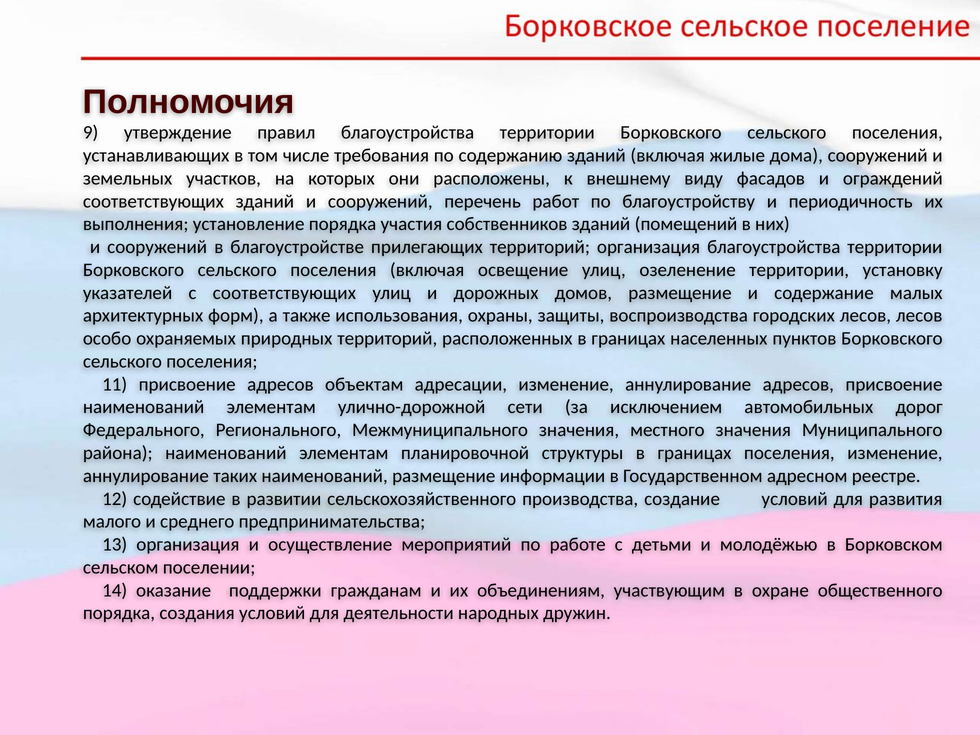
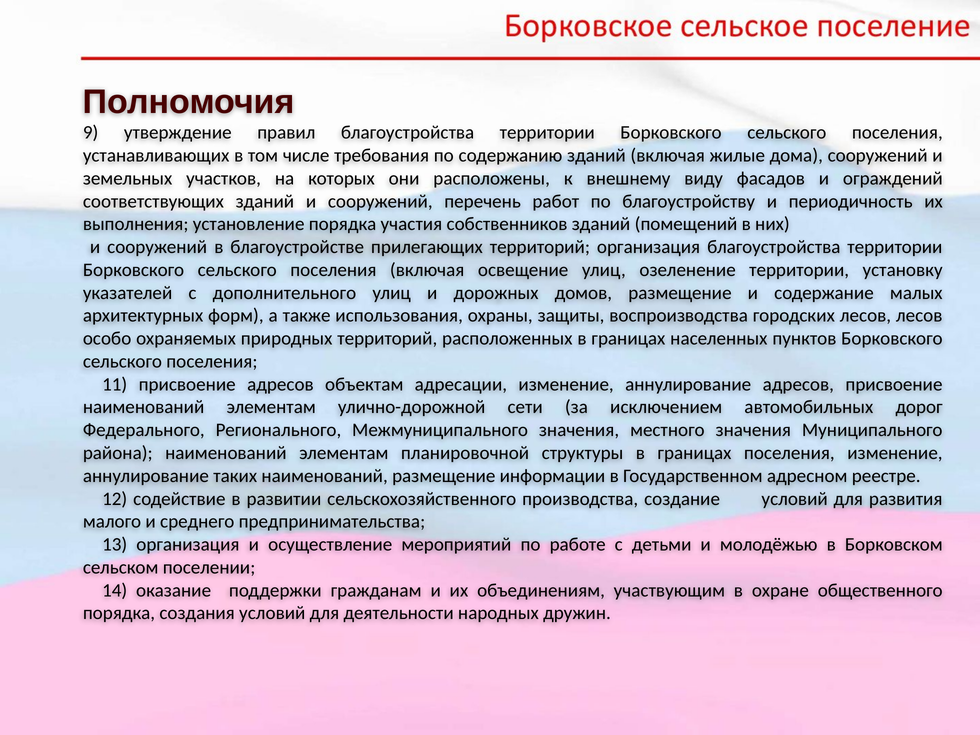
с соответствующих: соответствующих -> дополнительного
